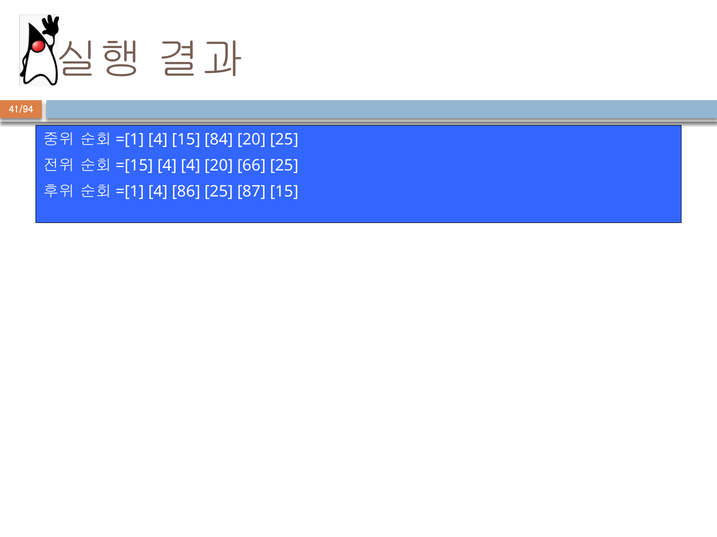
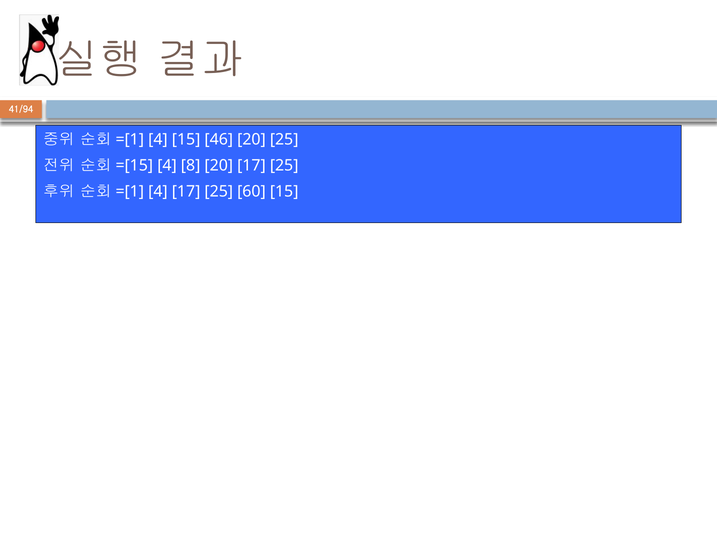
84: 84 -> 46
4 4: 4 -> 8
20 66: 66 -> 17
4 86: 86 -> 17
87: 87 -> 60
